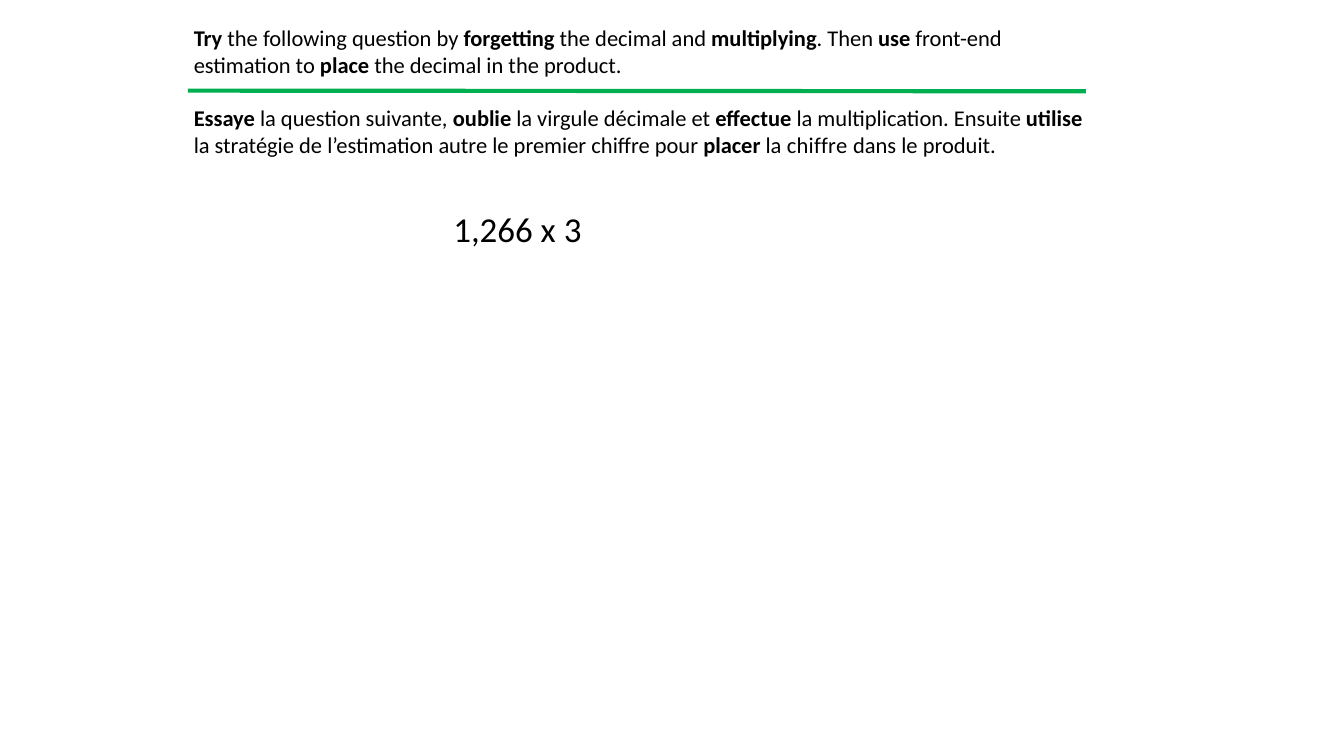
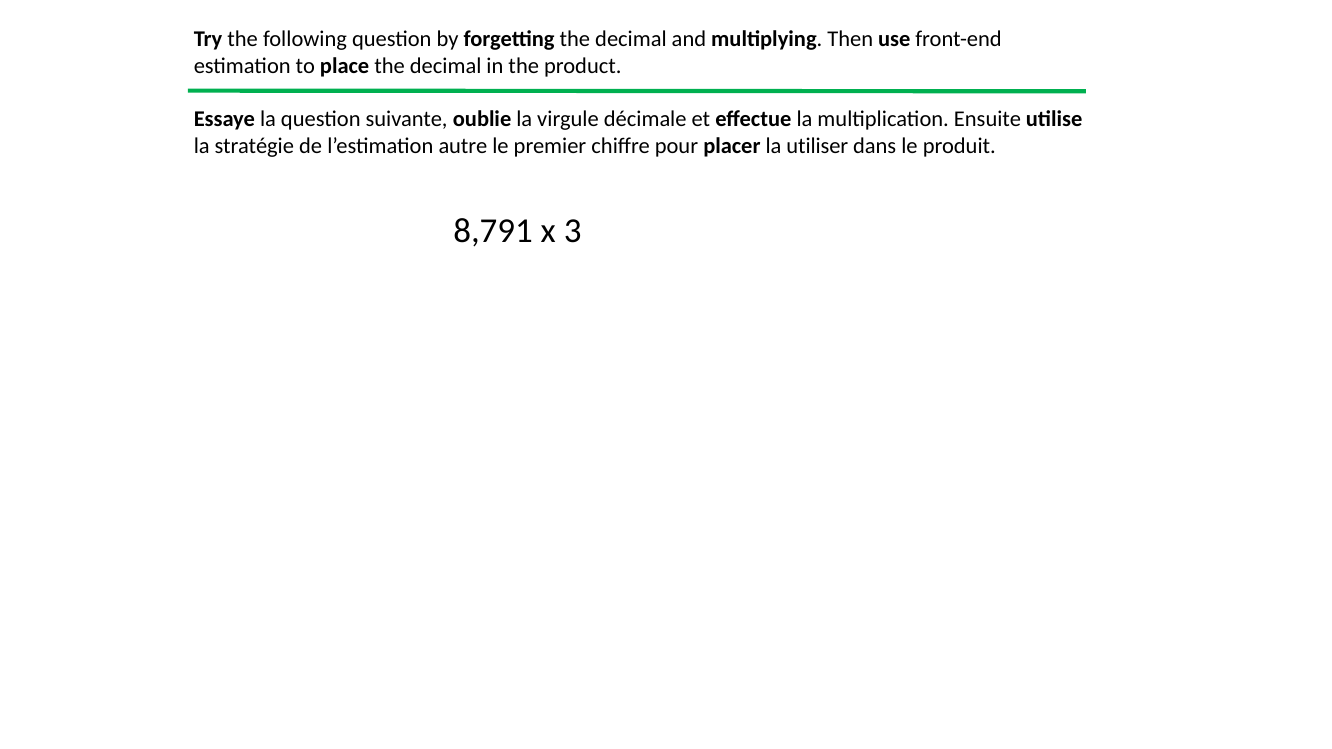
la chiffre: chiffre -> utiliser
1,266: 1,266 -> 8,791
